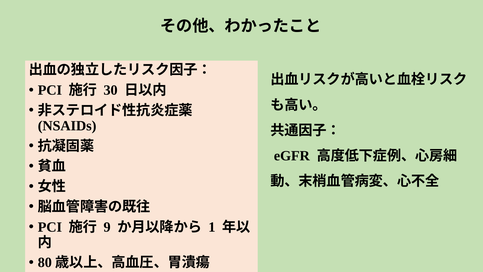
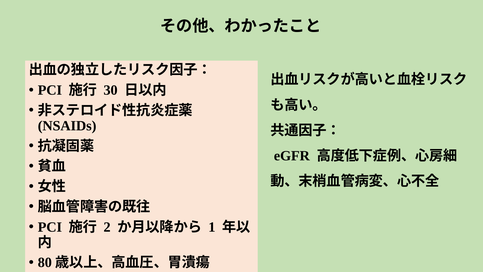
9: 9 -> 2
